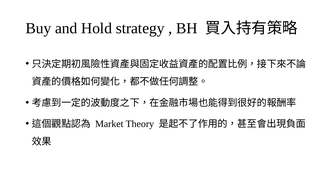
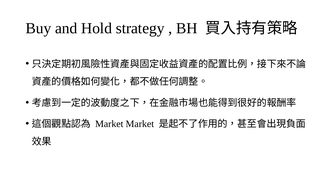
Market Theory: Theory -> Market
